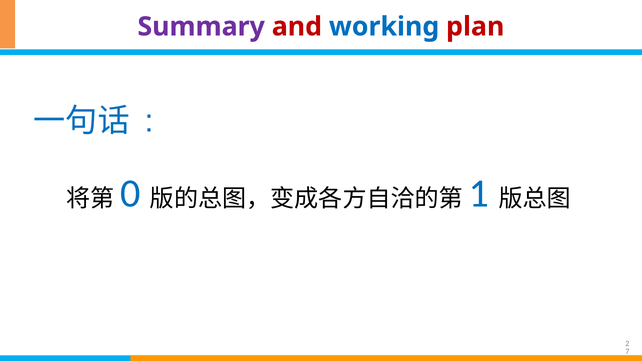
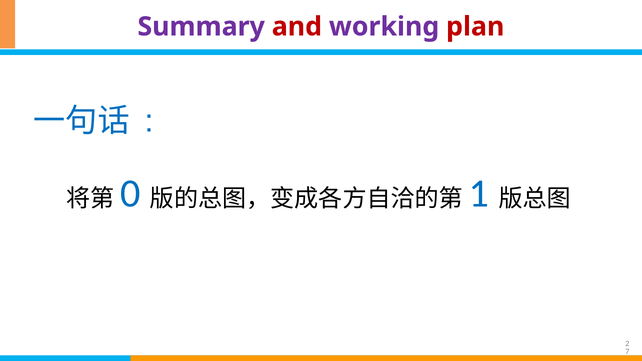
working colour: blue -> purple
